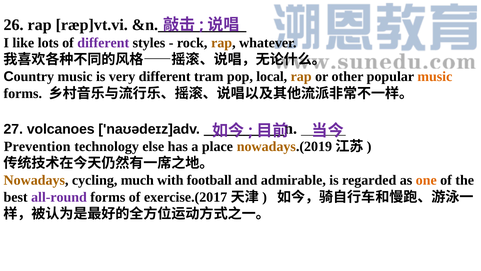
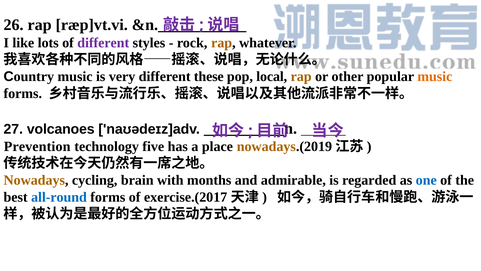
tram: tram -> these
else: else -> five
much: much -> brain
football: football -> months
one colour: orange -> blue
all-round colour: purple -> blue
